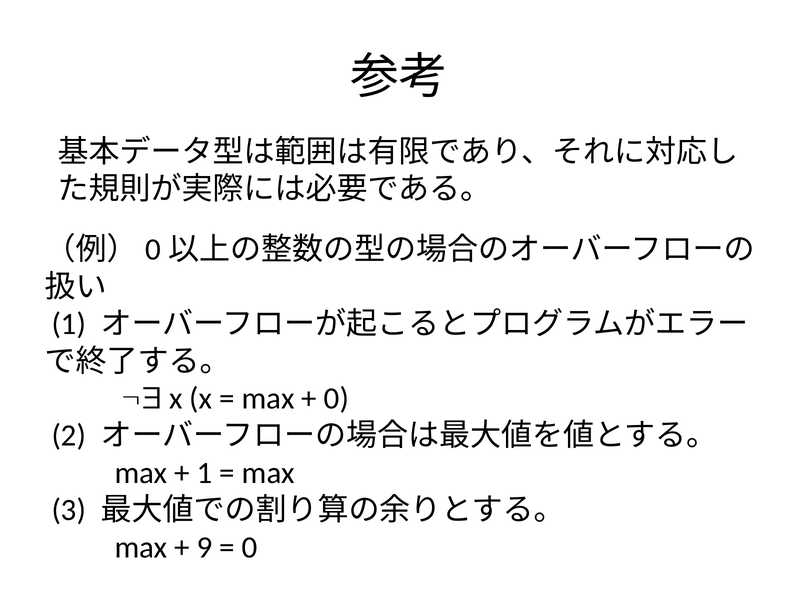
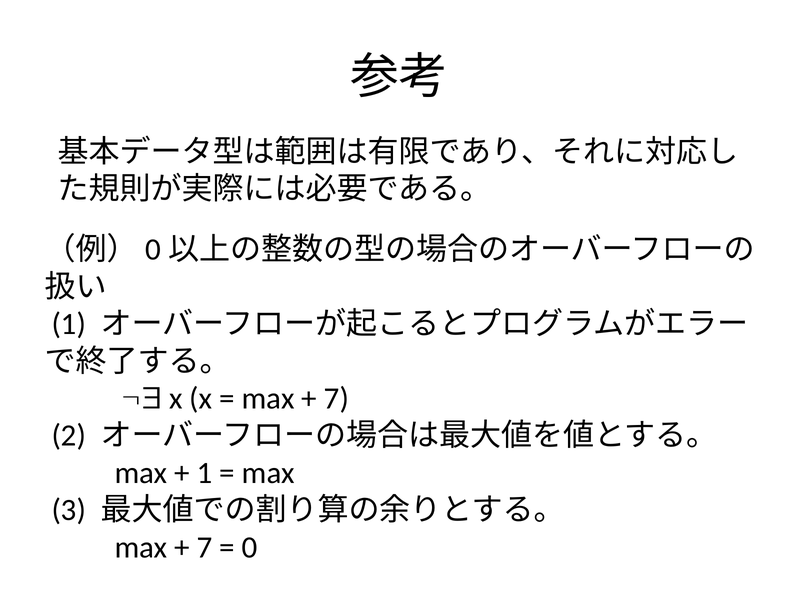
0 at (336, 399): 0 -> 7
9 at (205, 548): 9 -> 7
